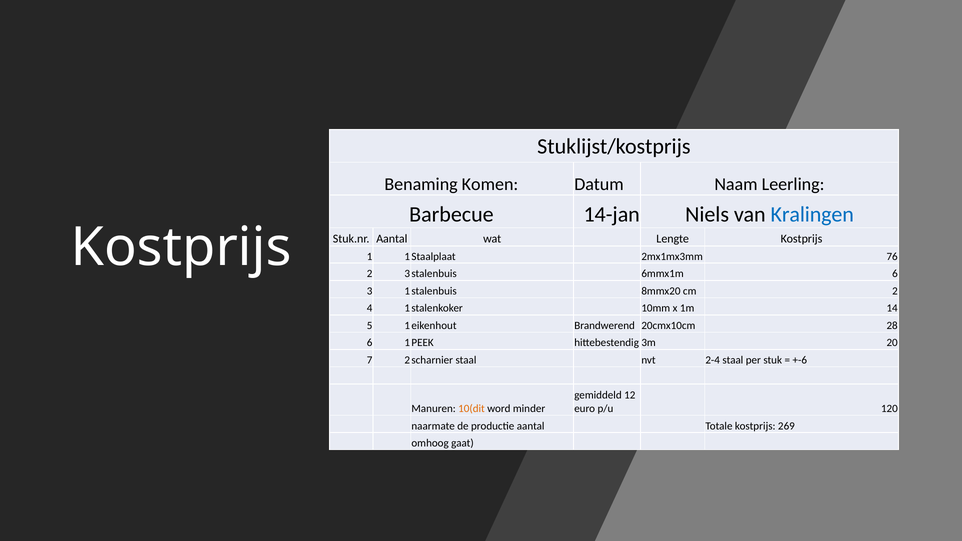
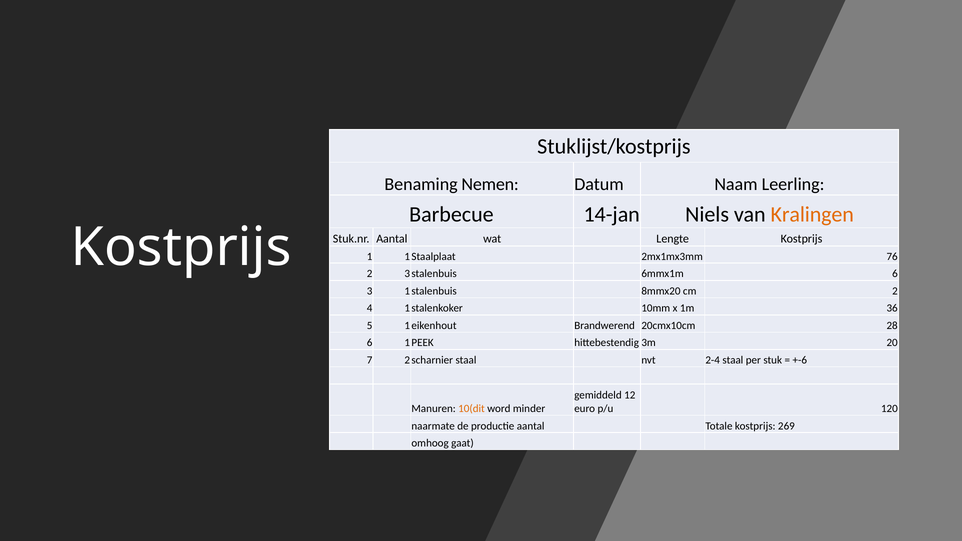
Komen: Komen -> Nemen
Kralingen colour: blue -> orange
14: 14 -> 36
